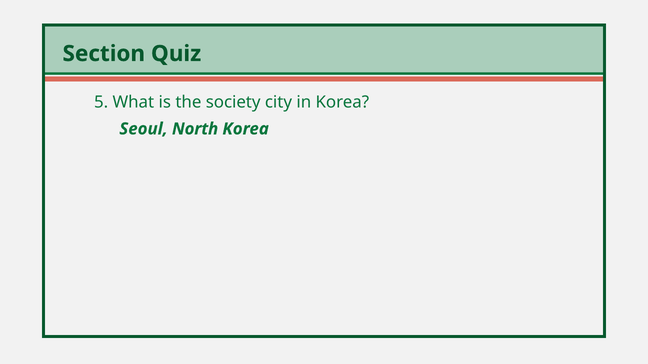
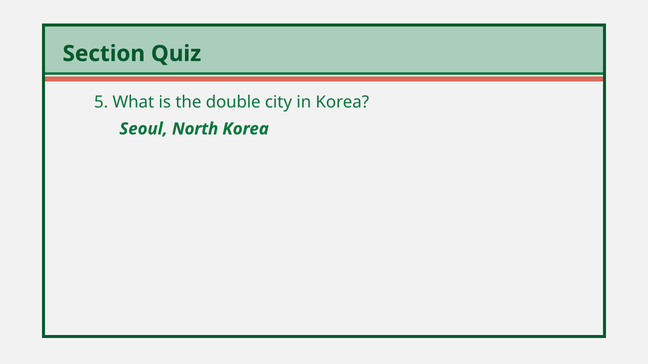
society: society -> double
